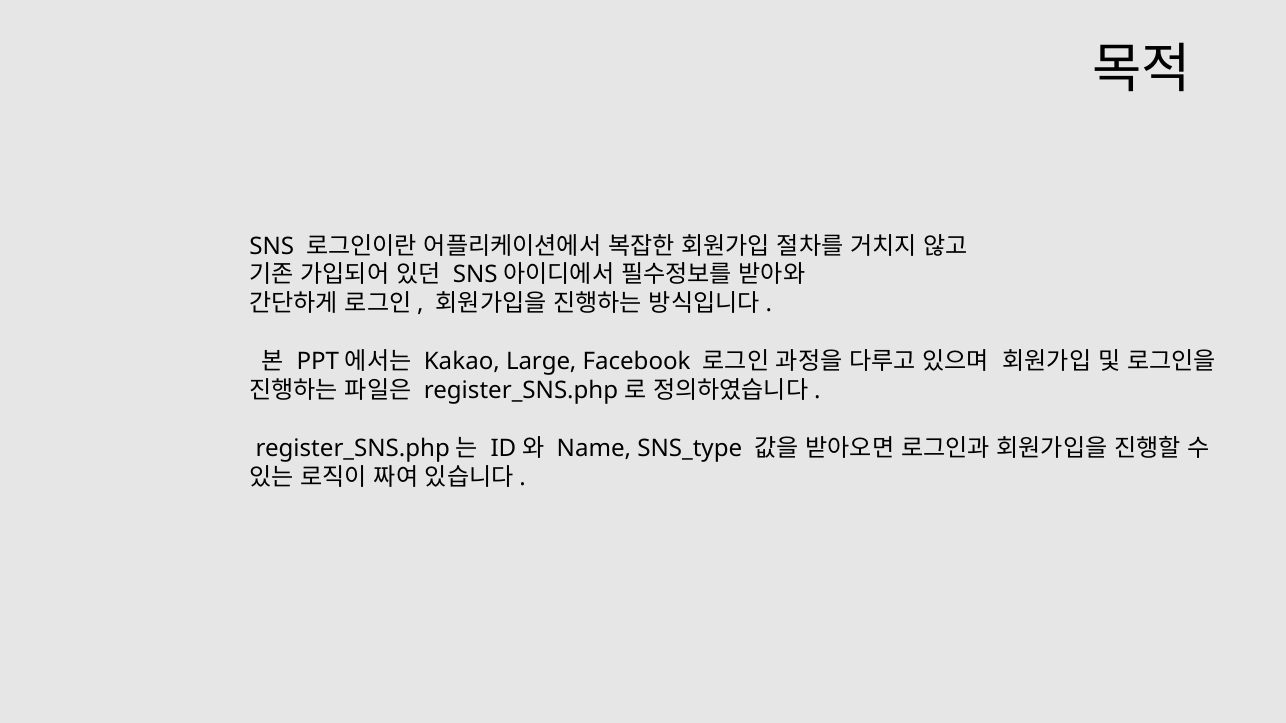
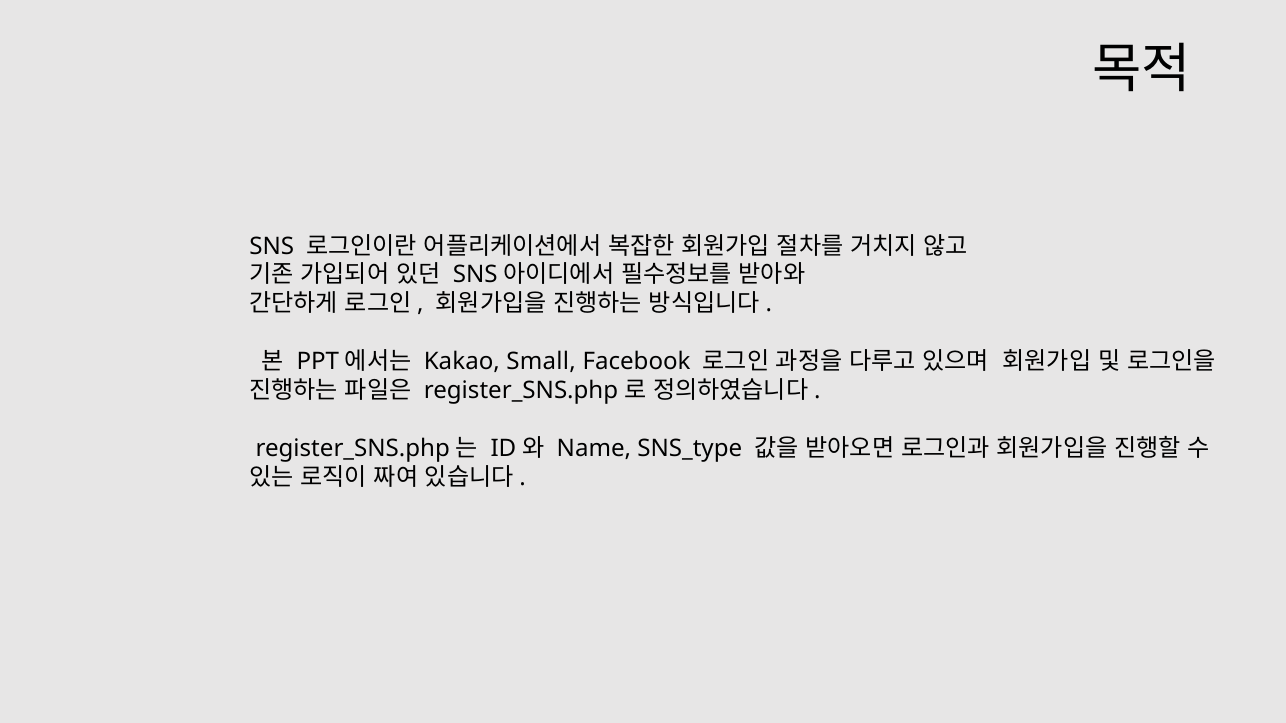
Large: Large -> Small
